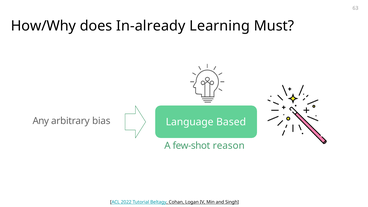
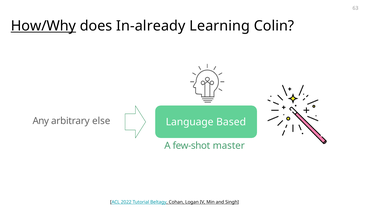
How/Why underline: none -> present
Must: Must -> Colin
bias: bias -> else
reason: reason -> master
